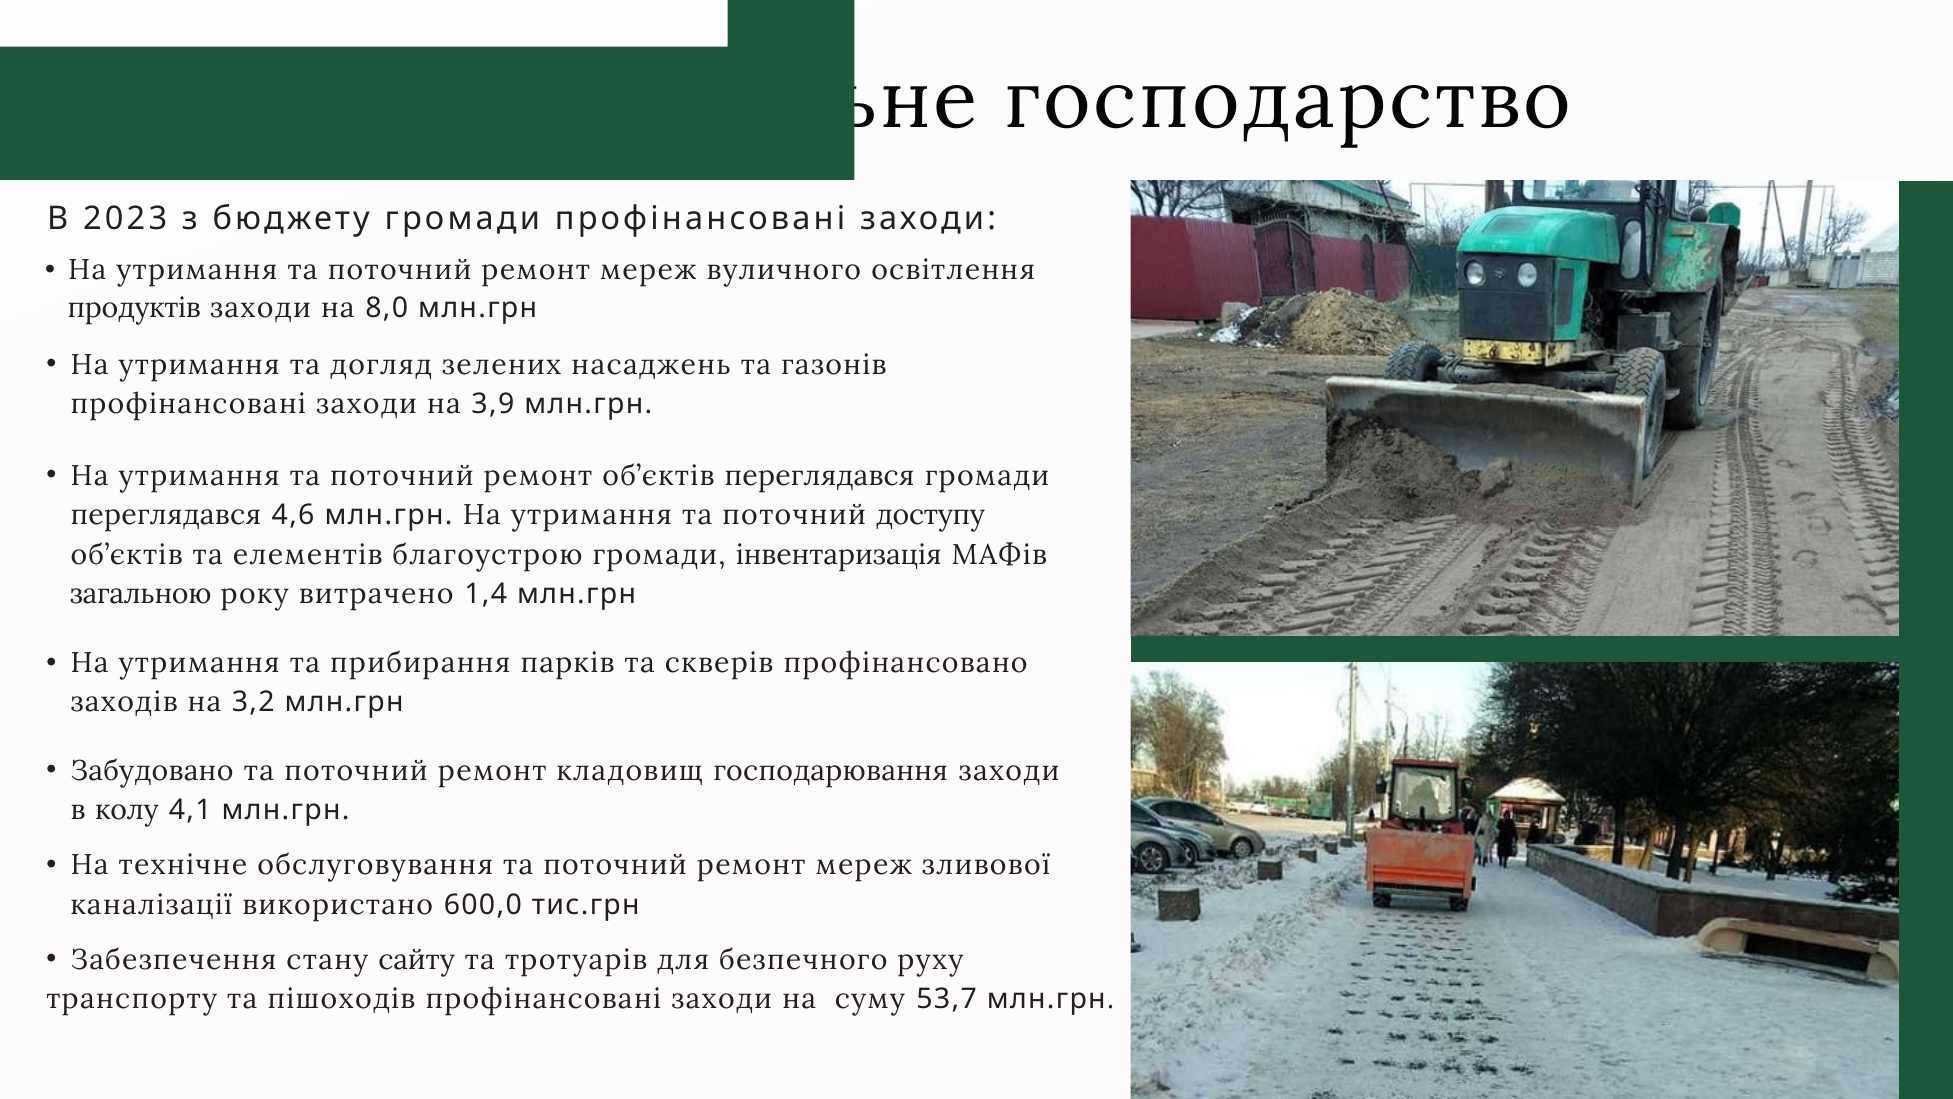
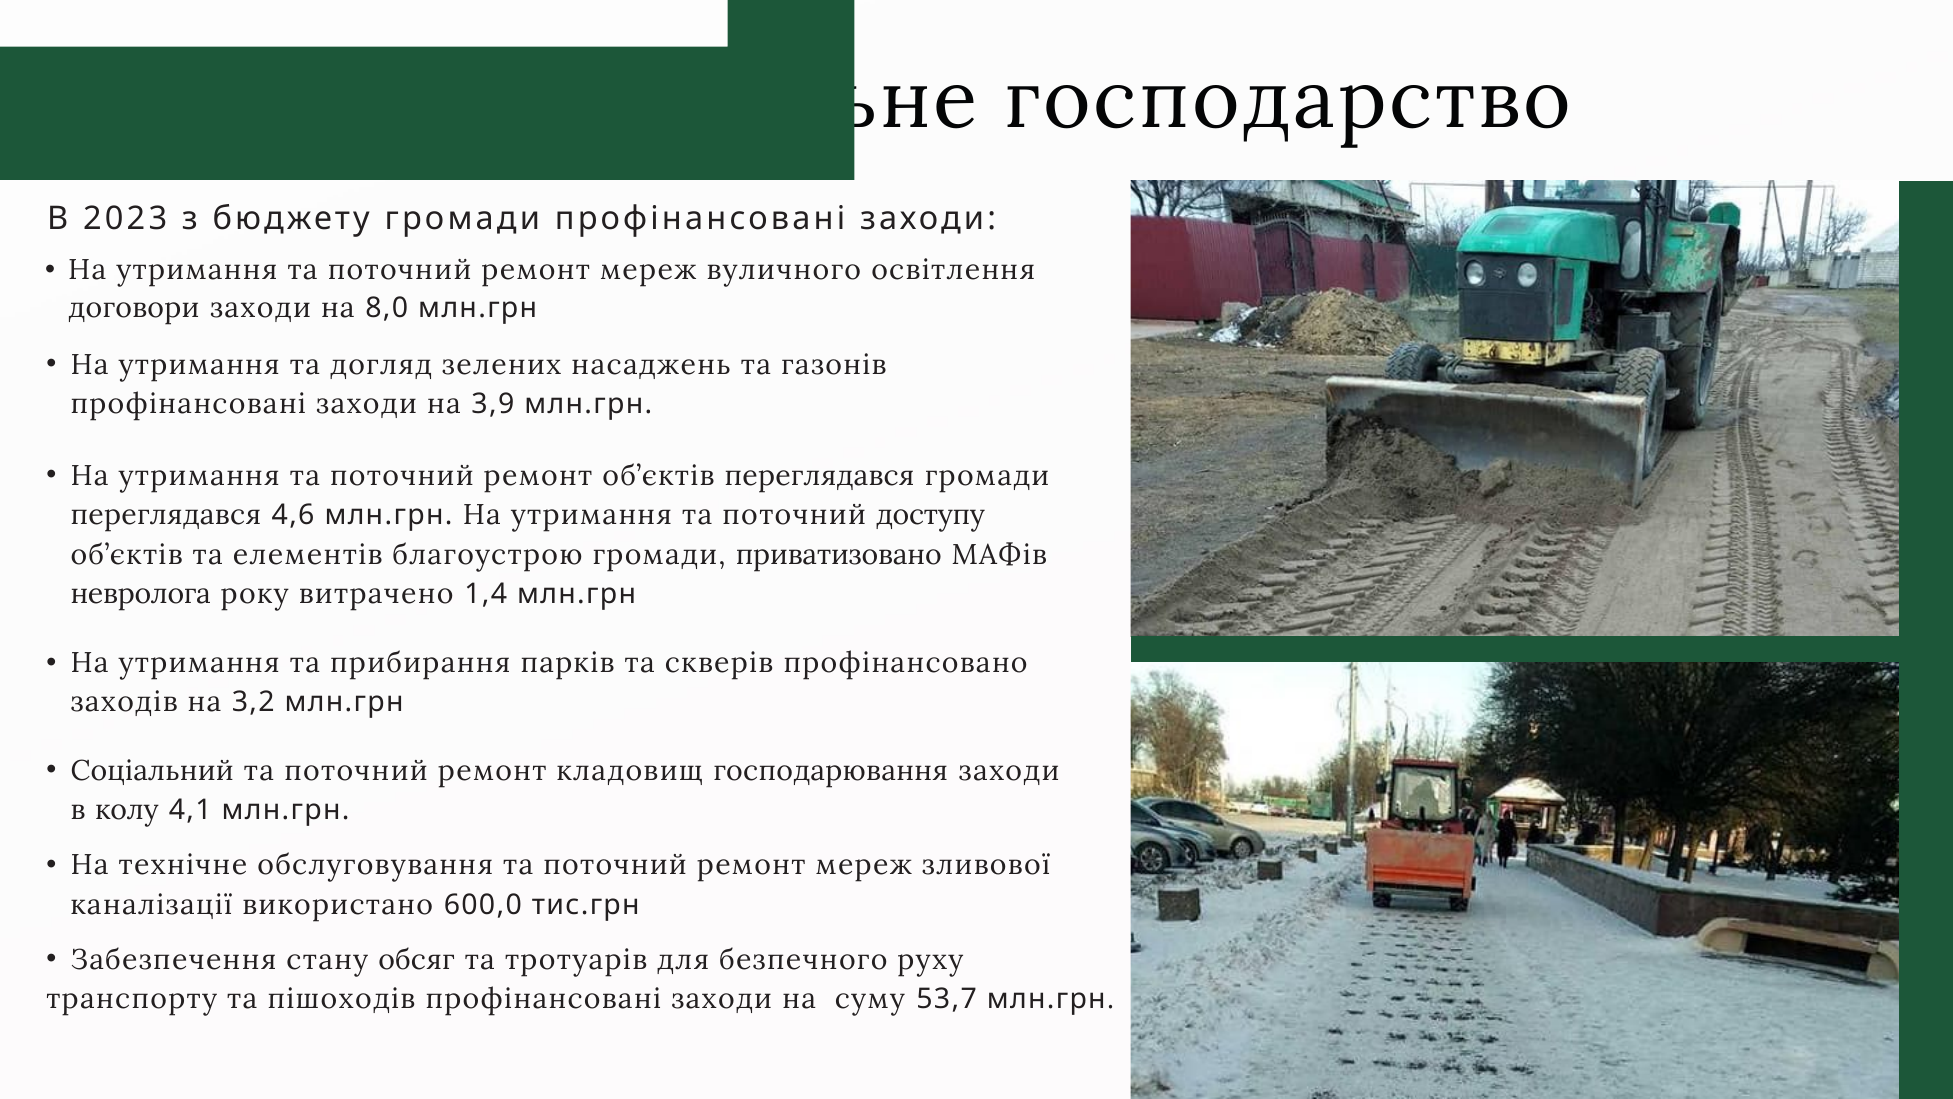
продуктів: продуктів -> договори
інвентаризація: інвентаризація -> приватизовано
загальною: загальною -> невролога
Забудовано: Забудовано -> Соціальний
сайту: сайту -> обсяг
